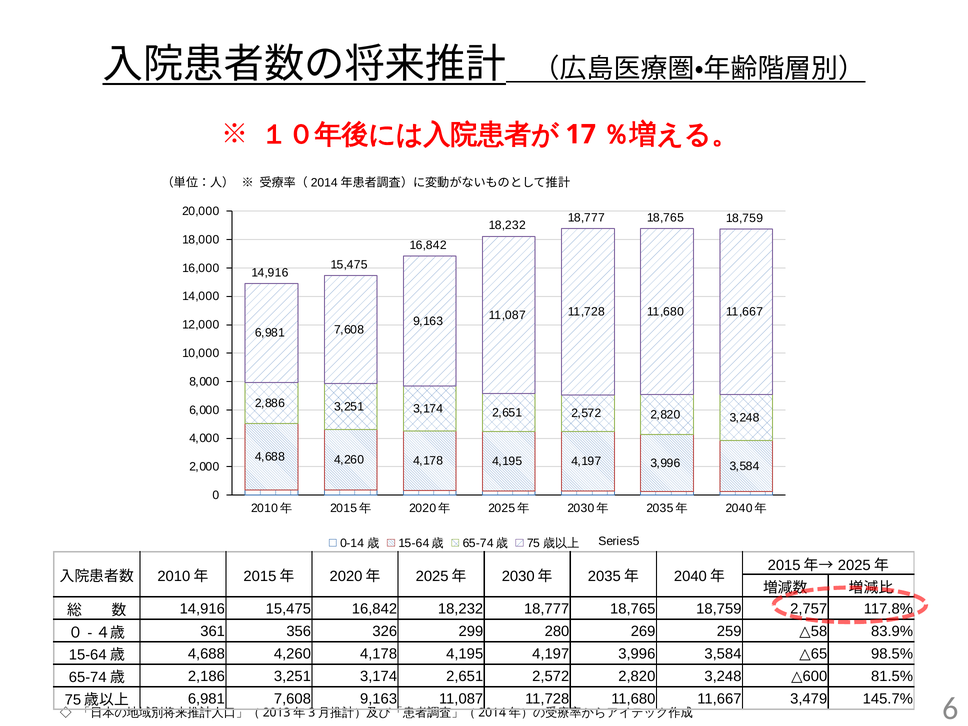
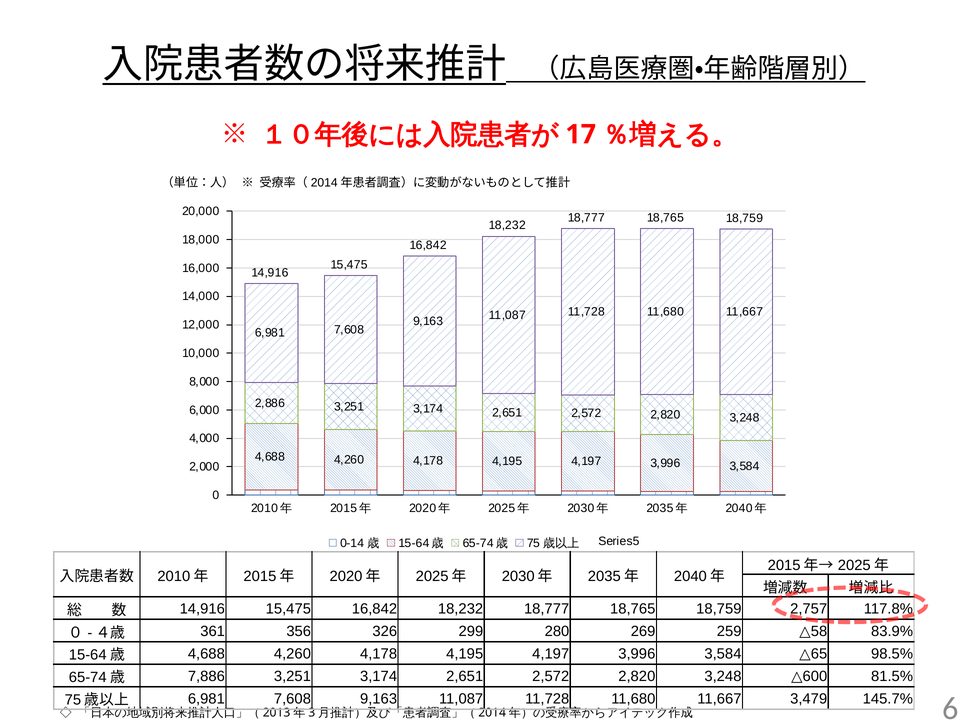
2,186: 2,186 -> 7,886
